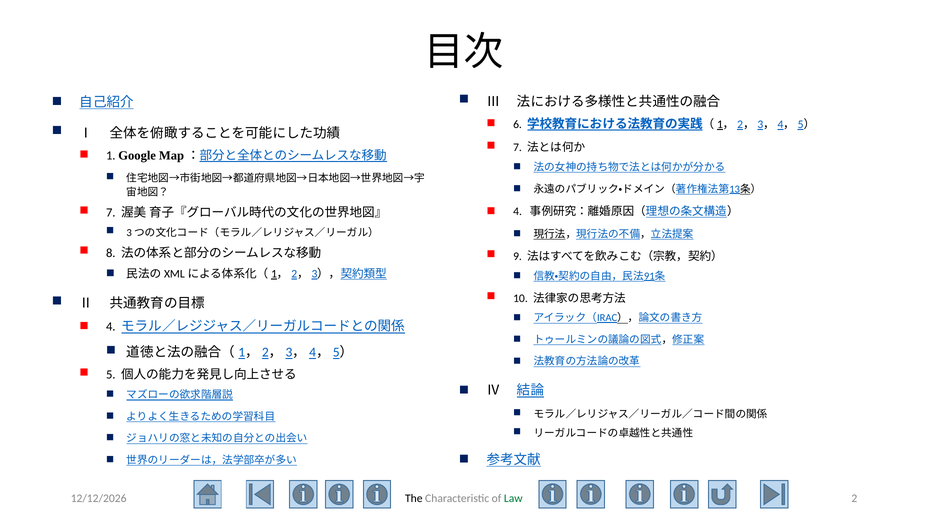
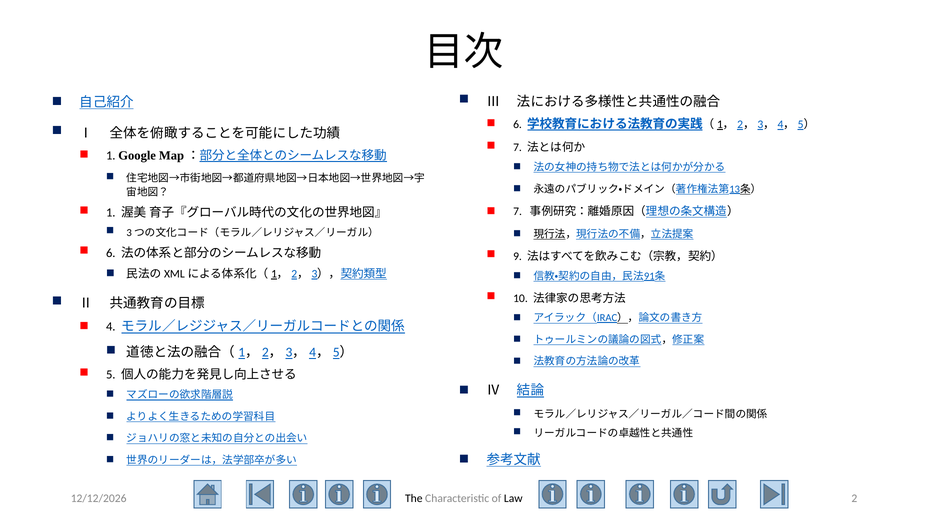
7 at (111, 213): 7 -> 1
4 at (518, 212): 4 -> 7
8 at (111, 253): 8 -> 6
Law colour: green -> black
